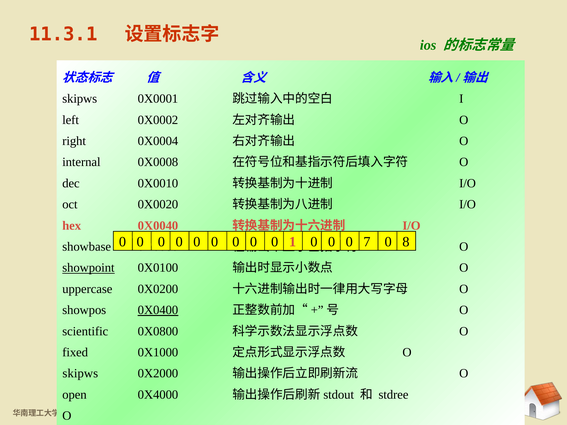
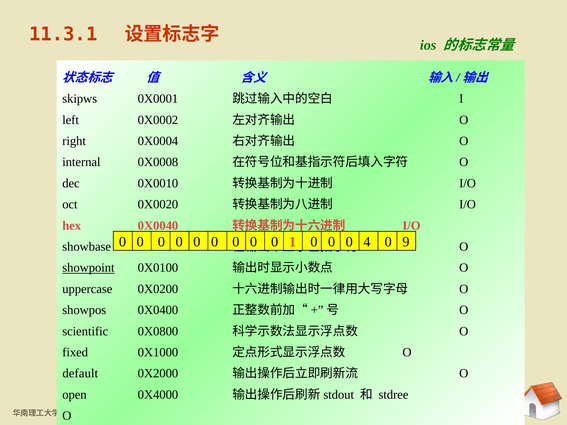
7: 7 -> 4
8: 8 -> 9
0X0400 underline: present -> none
skipws at (80, 374): skipws -> default
